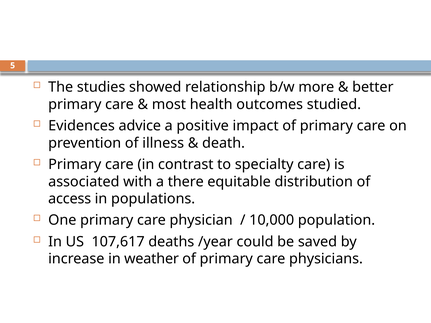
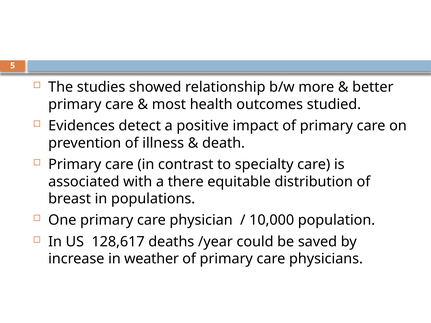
advice: advice -> detect
access: access -> breast
107,617: 107,617 -> 128,617
